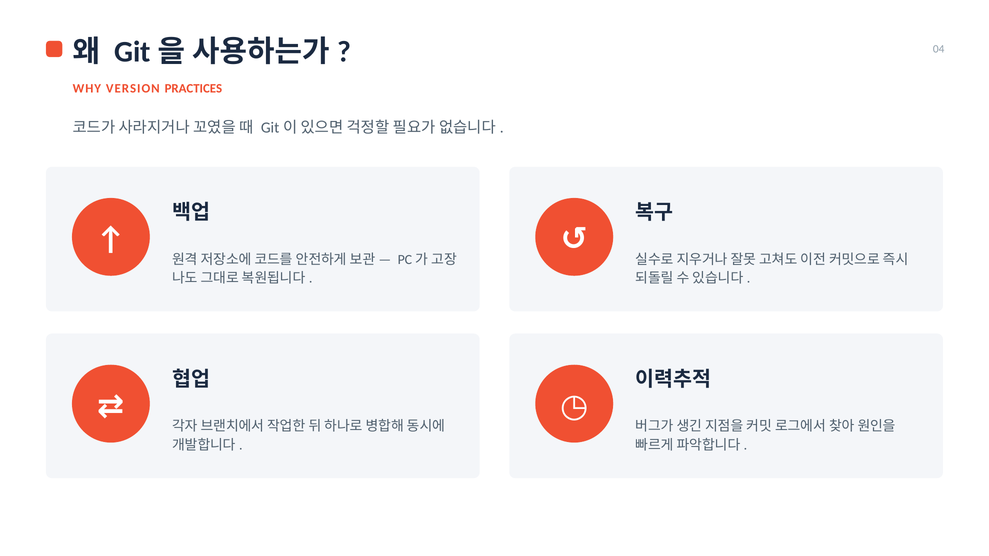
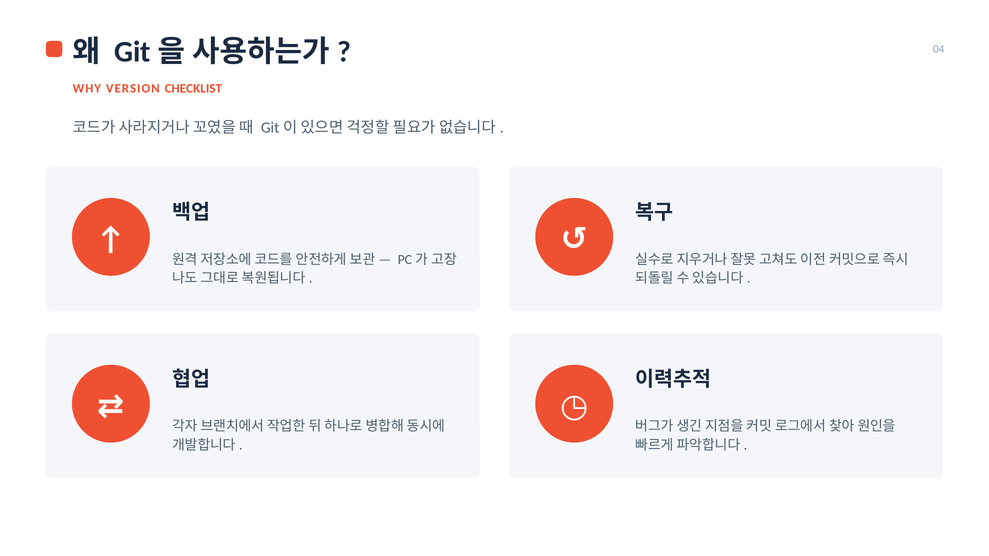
PRACTICES: PRACTICES -> CHECKLIST
